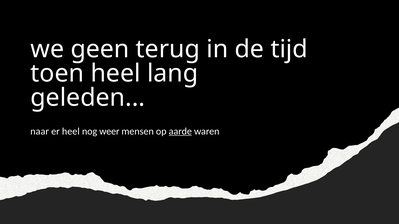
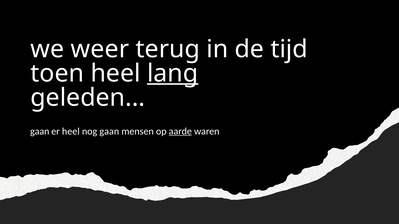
geen: geen -> weer
lang underline: none -> present
naar at (40, 132): naar -> gaan
nog weer: weer -> gaan
